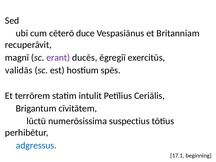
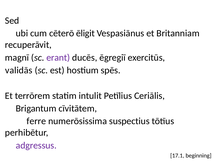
duce: duce -> ēligit
lūctū: lūctū -> ferre
adgressus colour: blue -> purple
